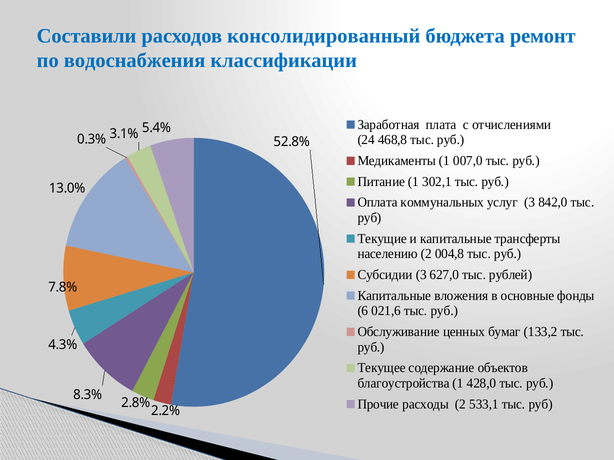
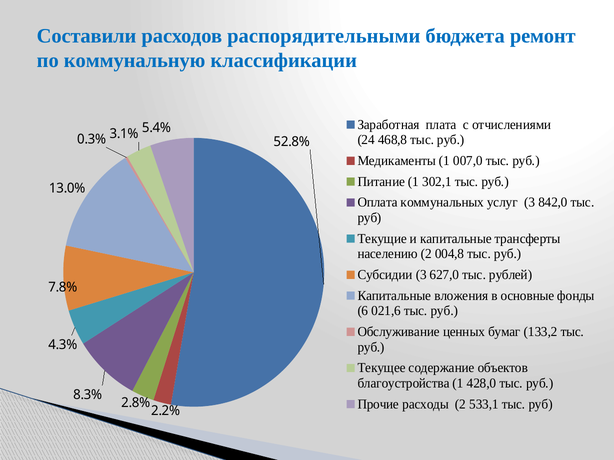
консолидированный: консолидированный -> распорядительными
водоснабжения: водоснабжения -> коммунальную
